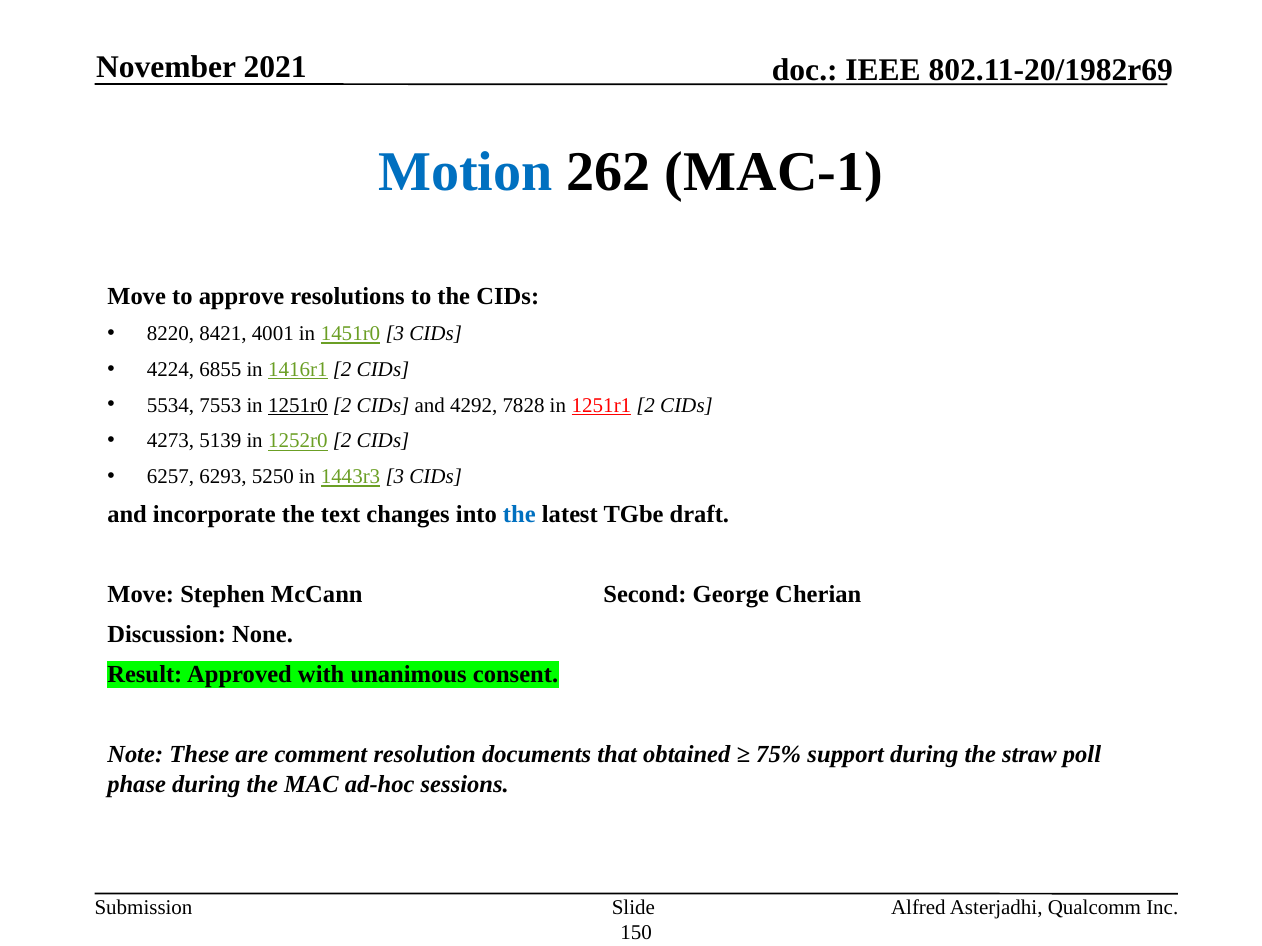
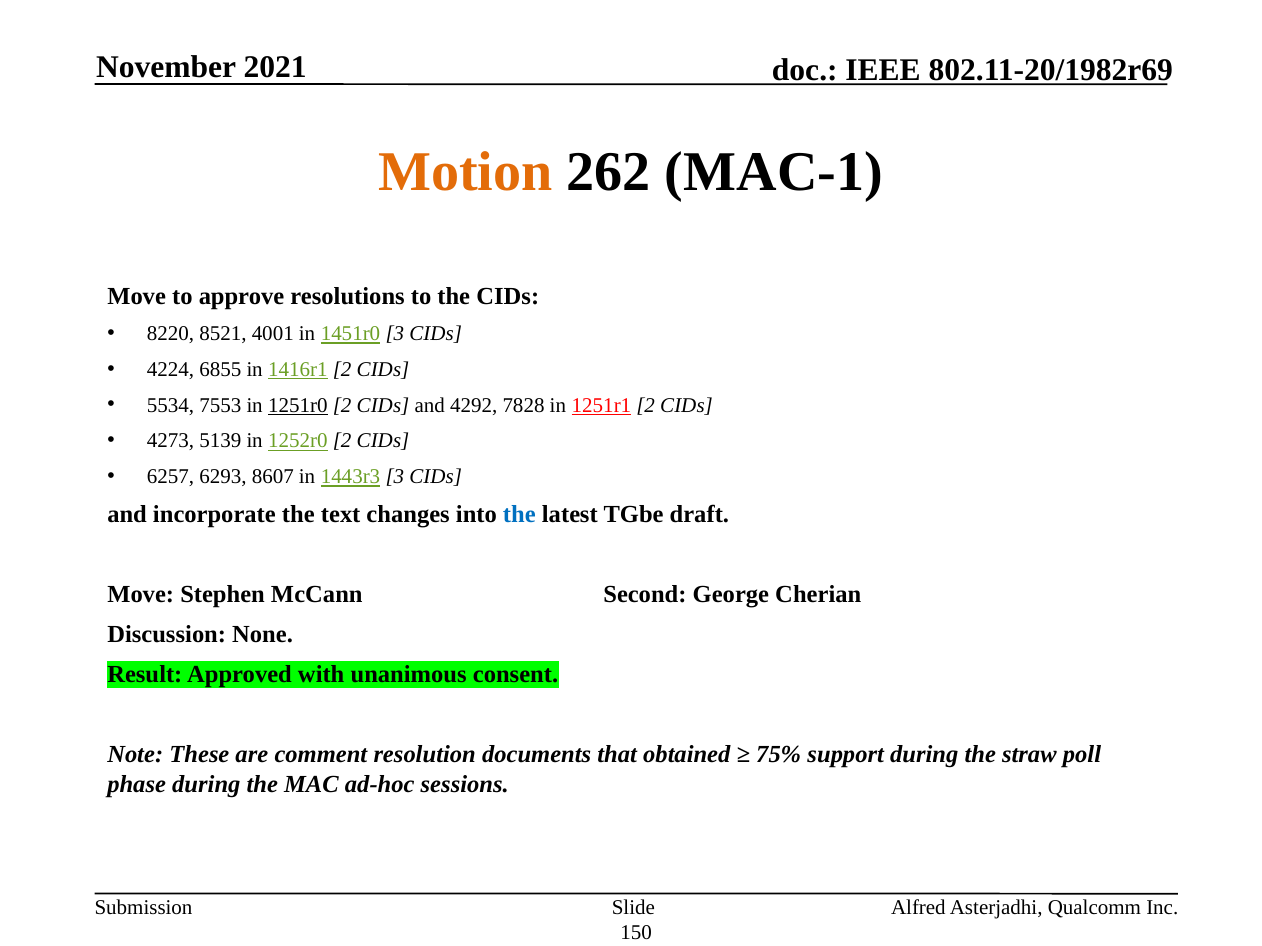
Motion colour: blue -> orange
8421: 8421 -> 8521
5250: 5250 -> 8607
